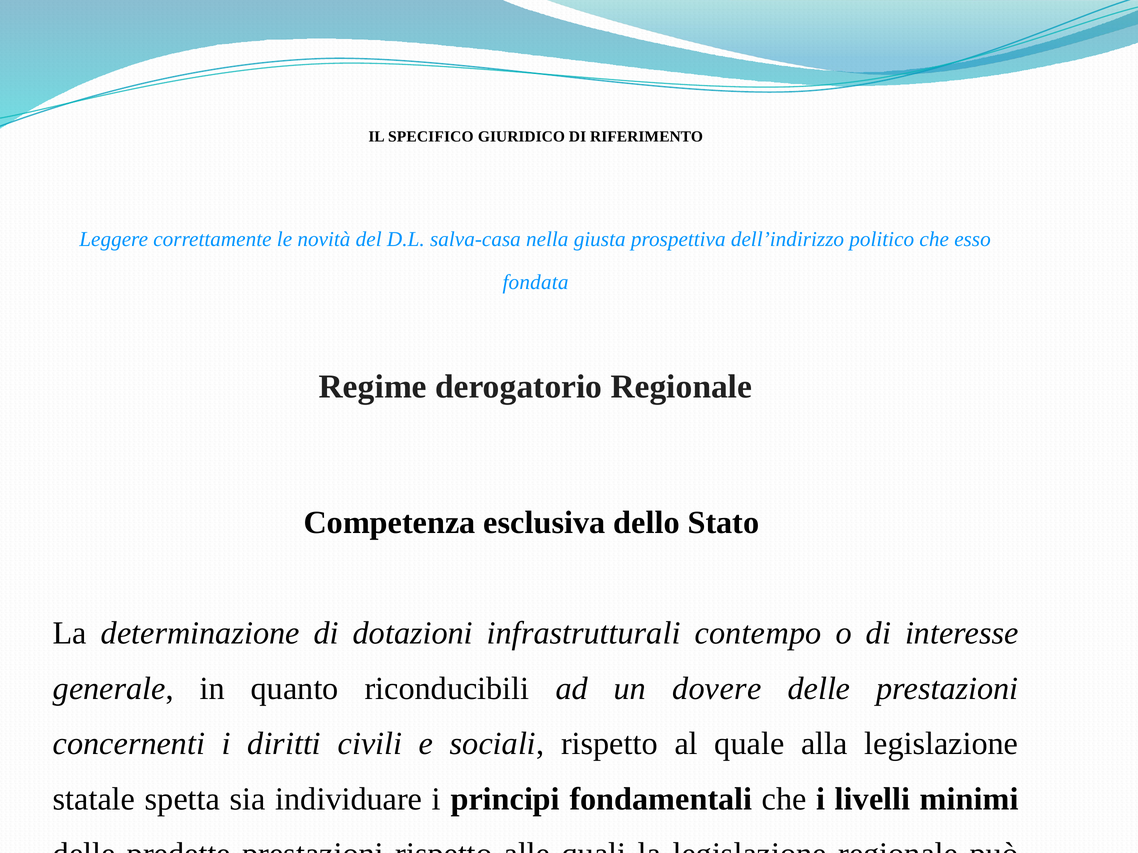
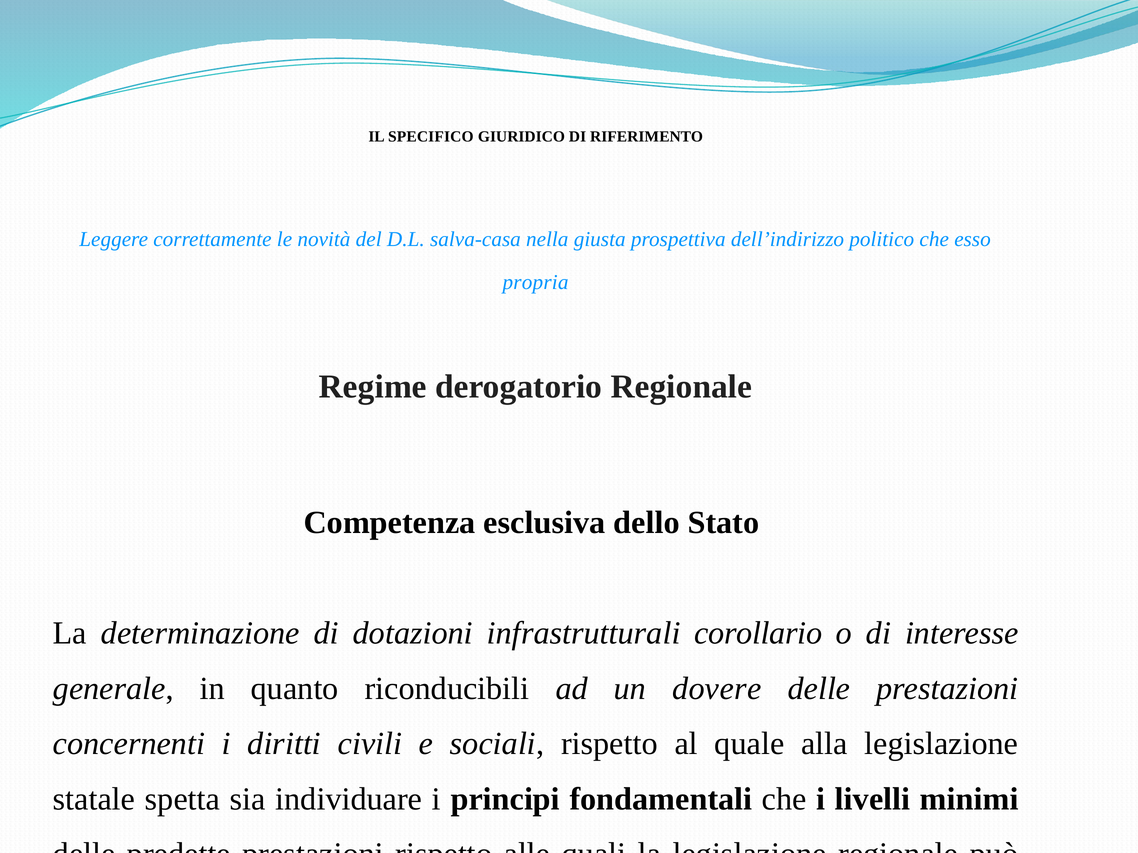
fondata: fondata -> propria
contempo: contempo -> corollario
